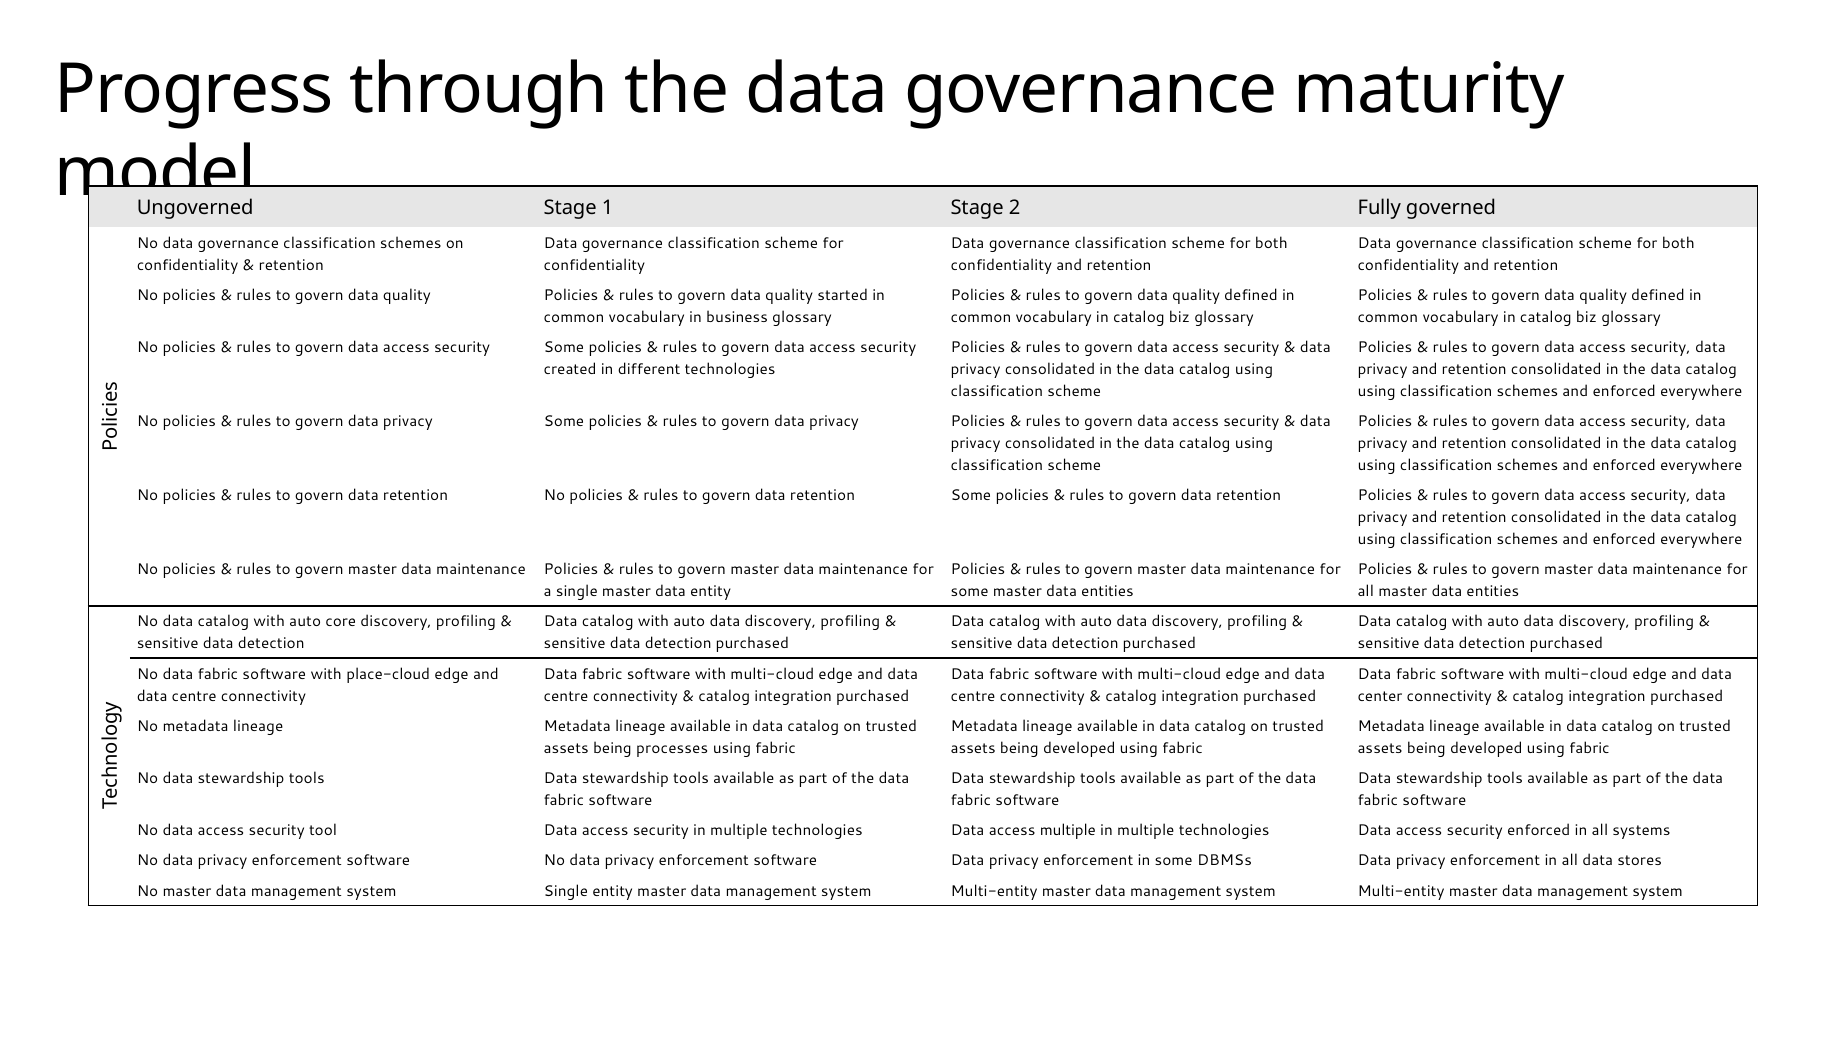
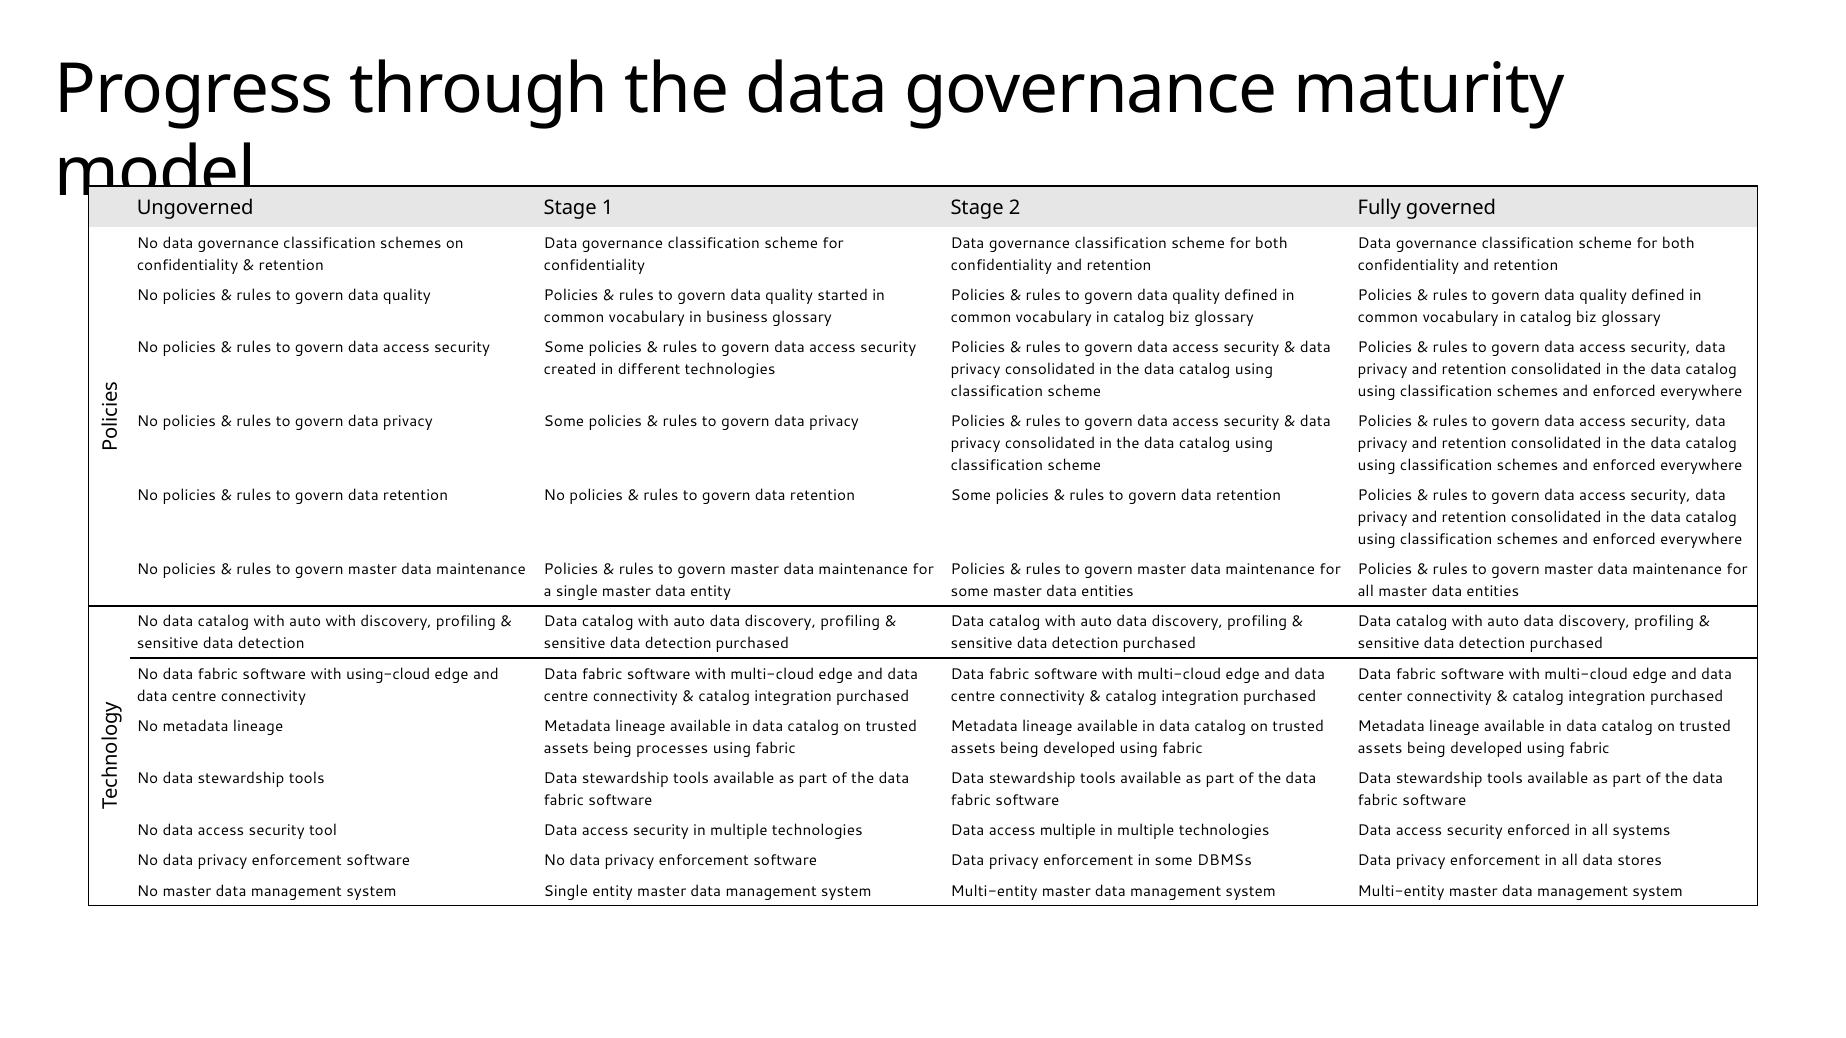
auto core: core -> with
place-cloud: place-cloud -> using-cloud
